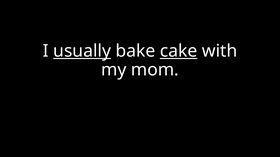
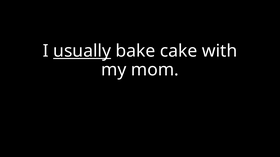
cake underline: present -> none
